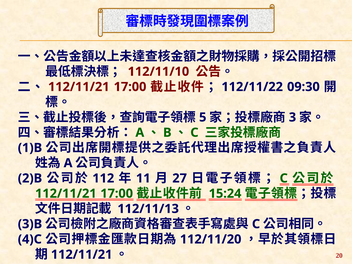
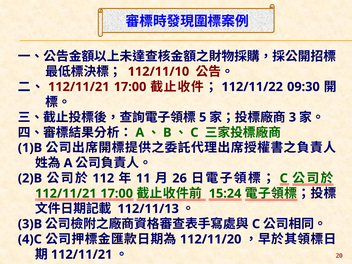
27: 27 -> 26
